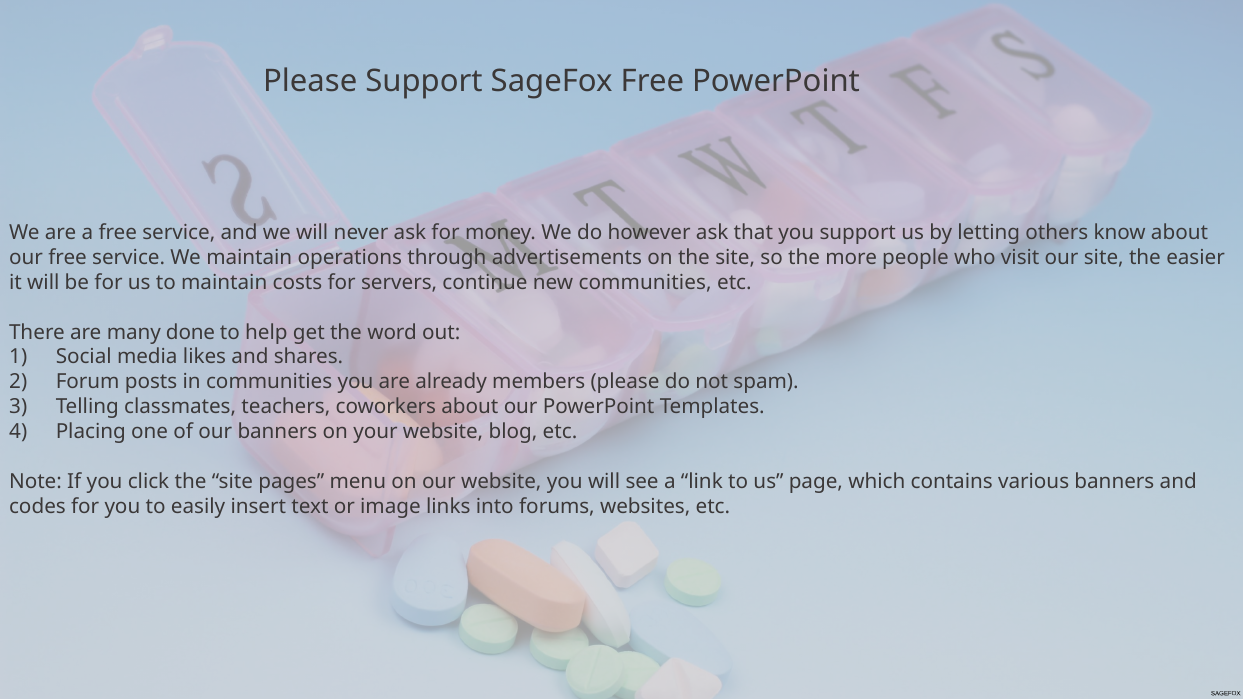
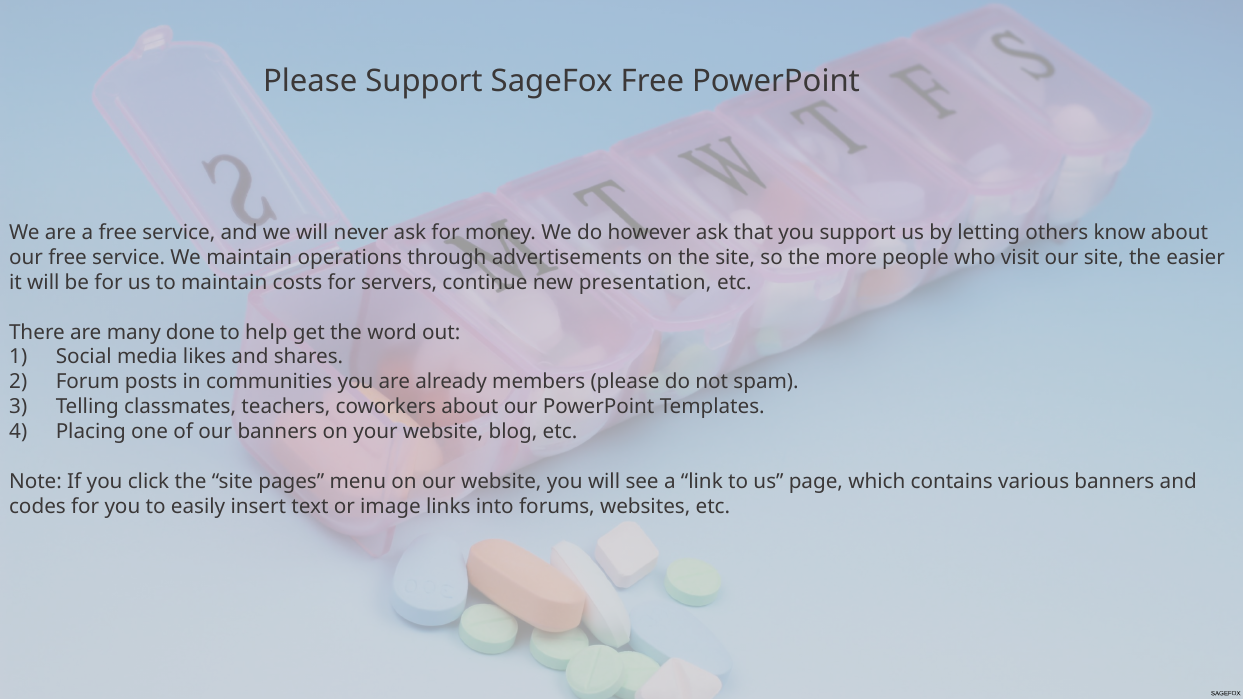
new communities: communities -> presentation
